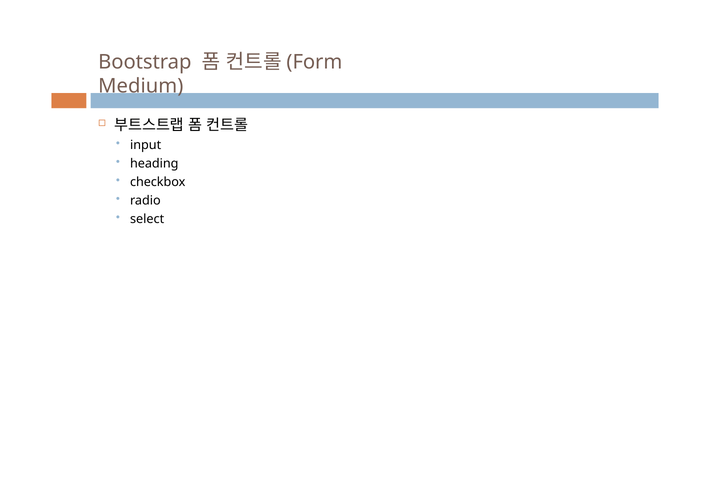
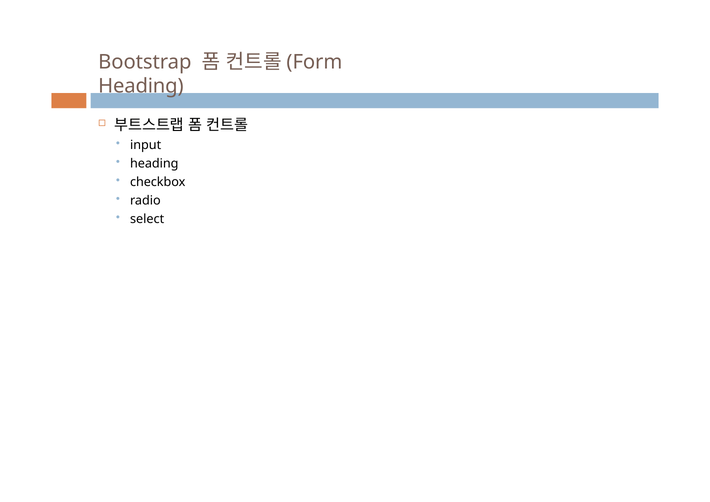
Medium at (141, 86): Medium -> Heading
